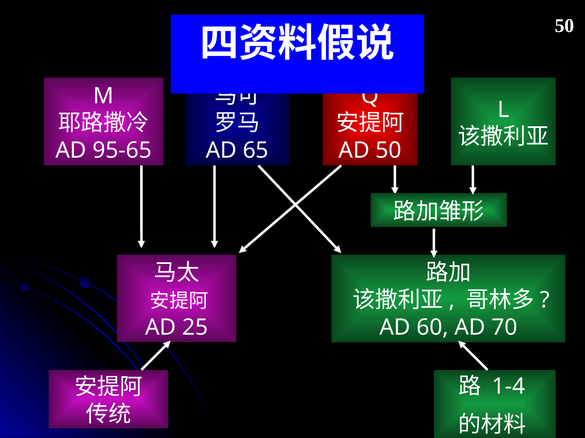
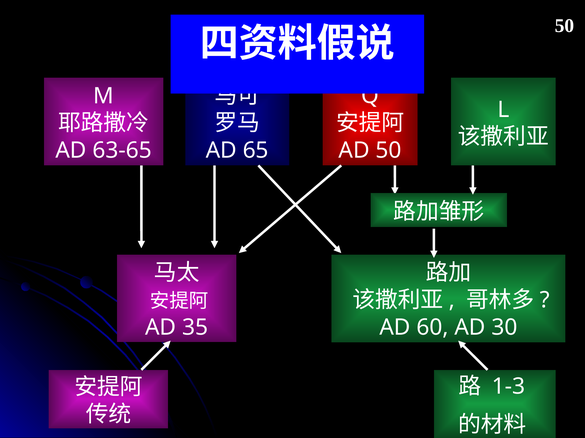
95-65: 95-65 -> 63-65
25: 25 -> 35
70: 70 -> 30
1-4: 1-4 -> 1-3
